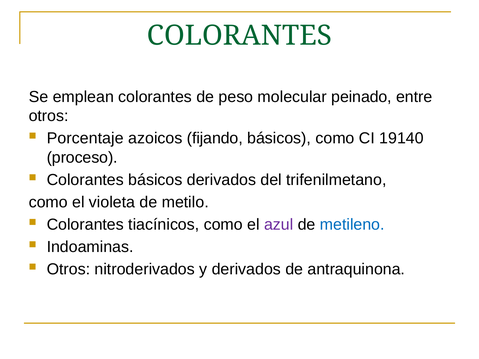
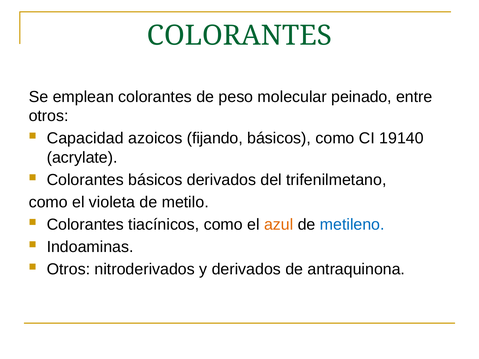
Porcentaje: Porcentaje -> Capacidad
proceso: proceso -> acrylate
azul colour: purple -> orange
